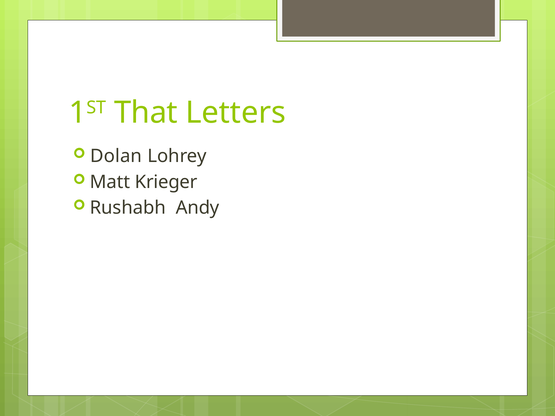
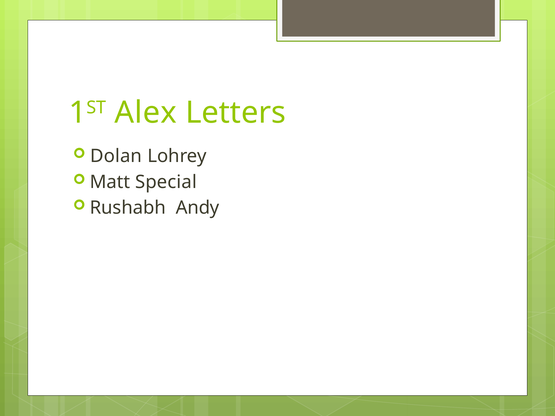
That: That -> Alex
Krieger: Krieger -> Special
